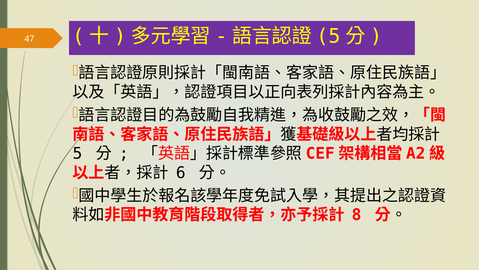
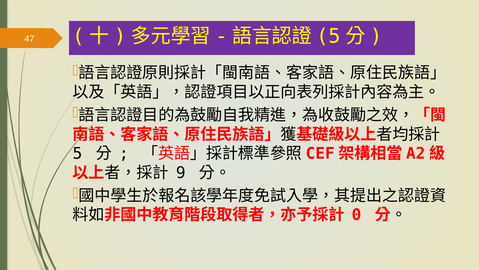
6: 6 -> 9
8: 8 -> 0
